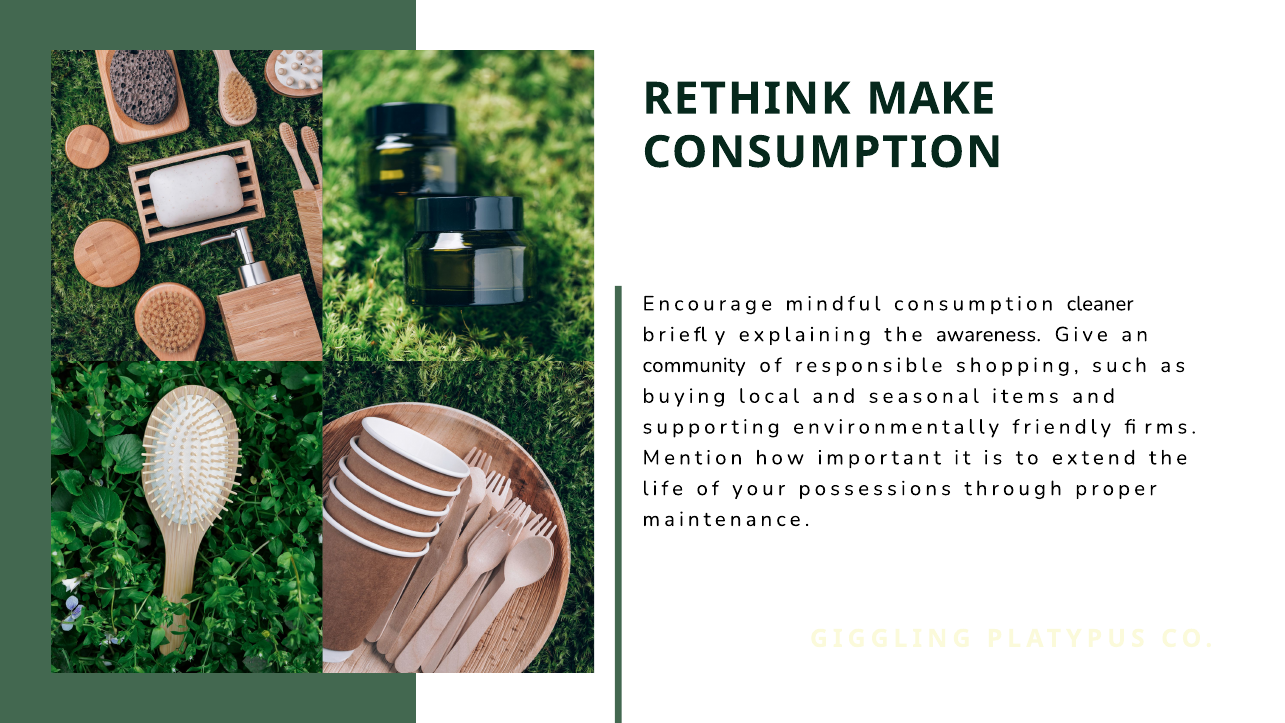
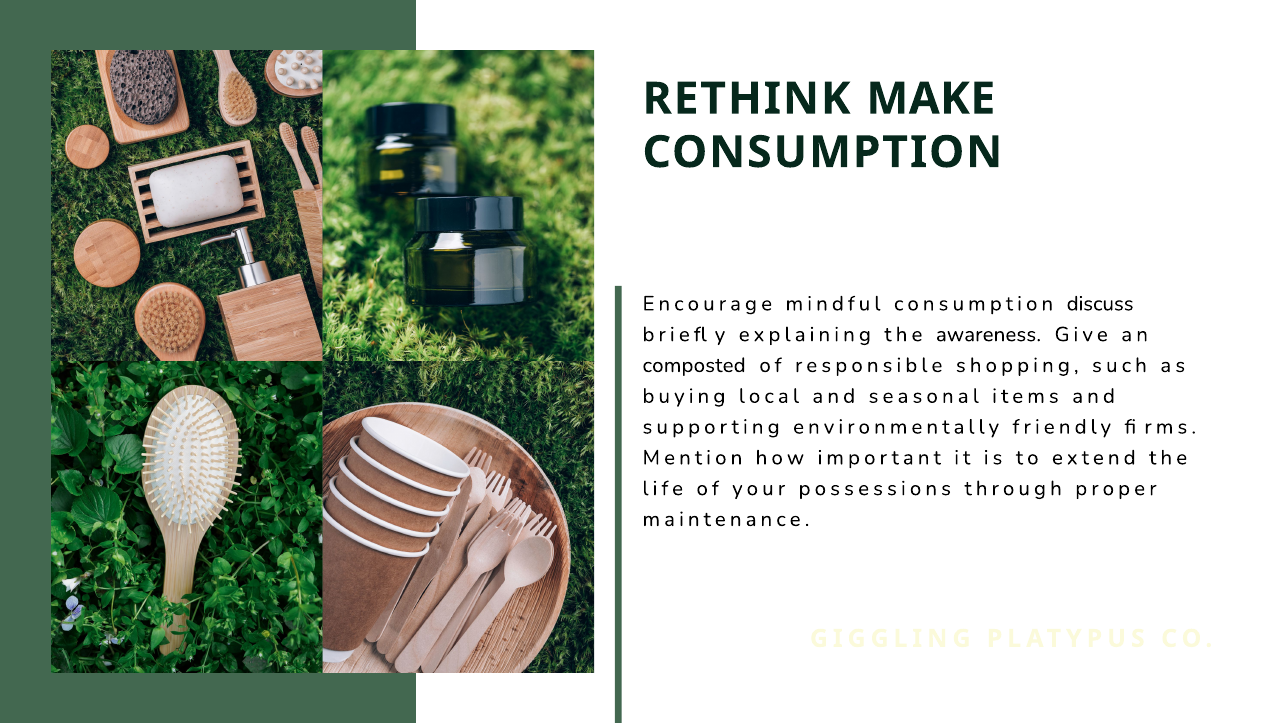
cleaner: cleaner -> discuss
community: community -> composted
